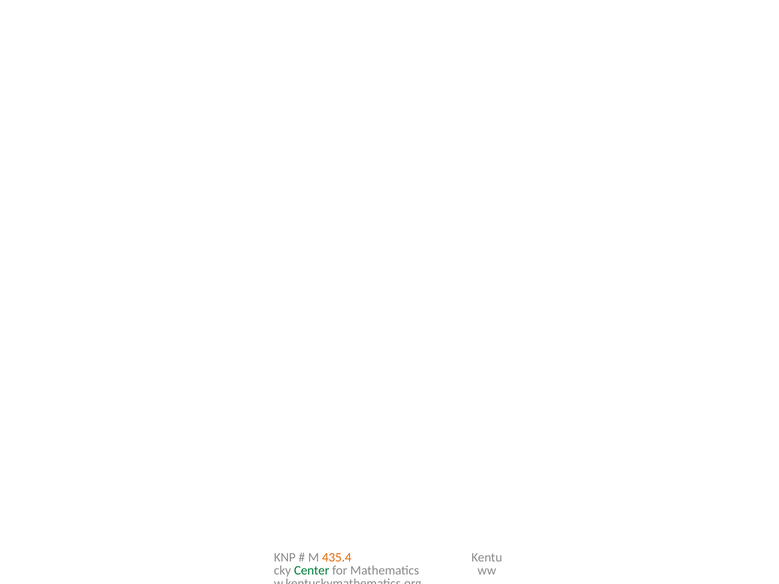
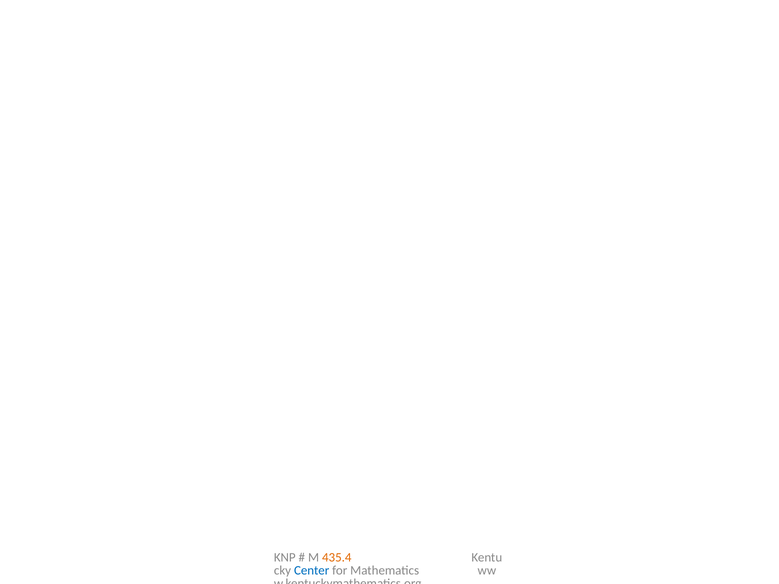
Center colour: green -> blue
